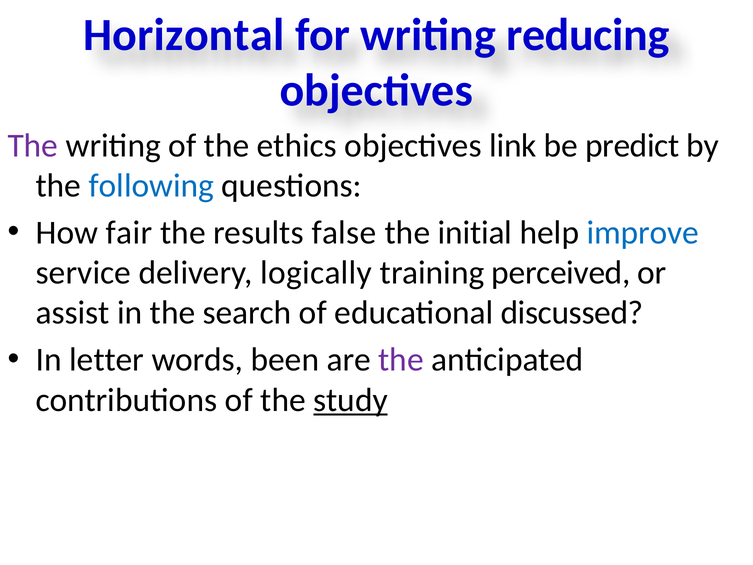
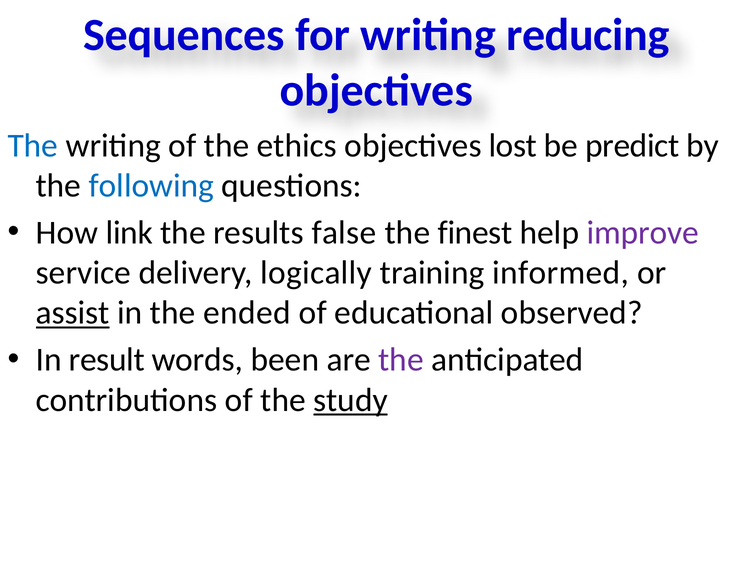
Horizontal: Horizontal -> Sequences
The at (33, 145) colour: purple -> blue
link: link -> lost
fair: fair -> link
initial: initial -> finest
improve colour: blue -> purple
perceived: perceived -> informed
assist underline: none -> present
search: search -> ended
discussed: discussed -> observed
letter: letter -> result
